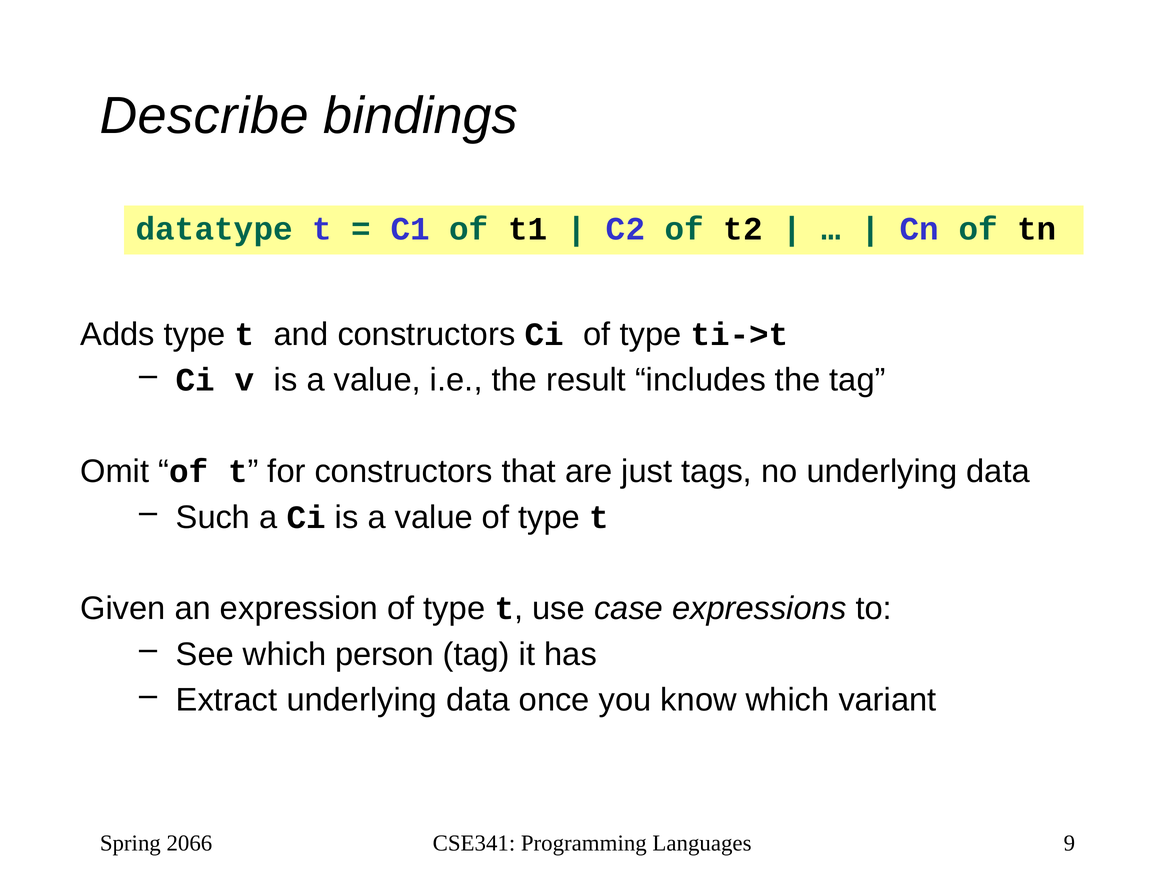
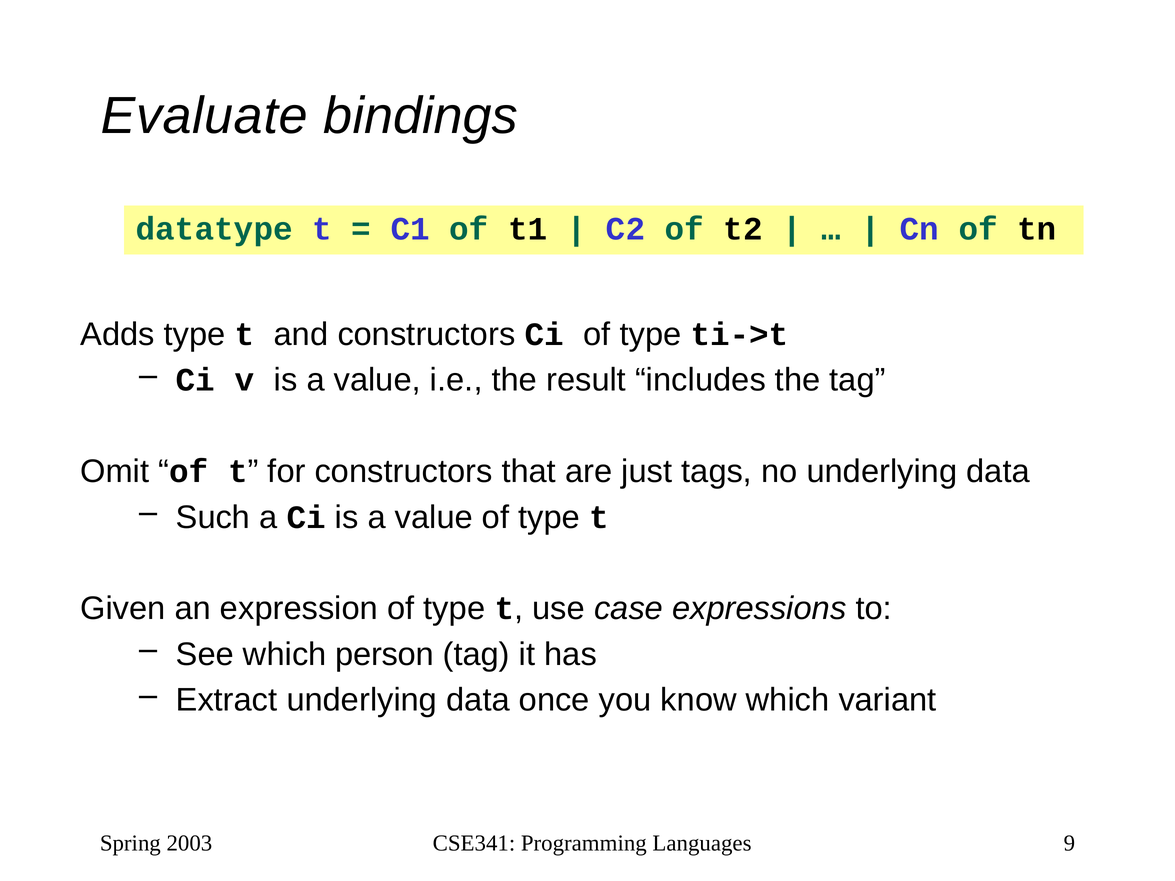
Describe: Describe -> Evaluate
2066: 2066 -> 2003
